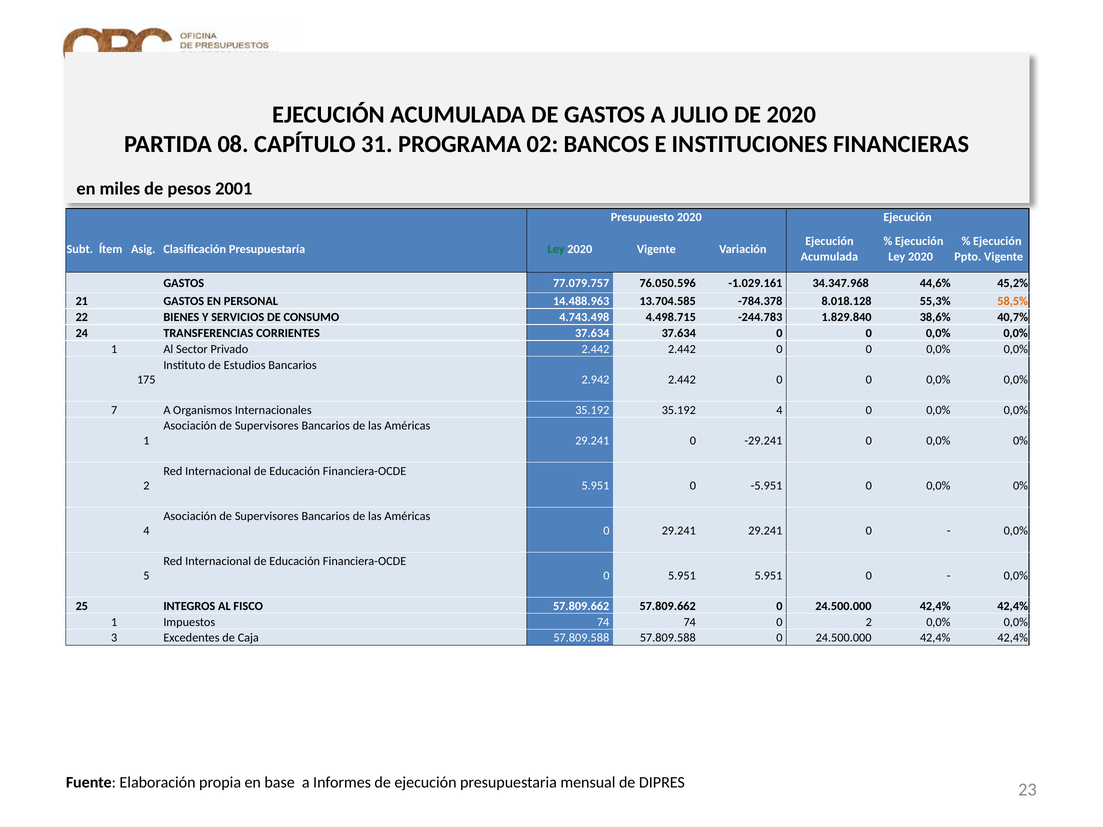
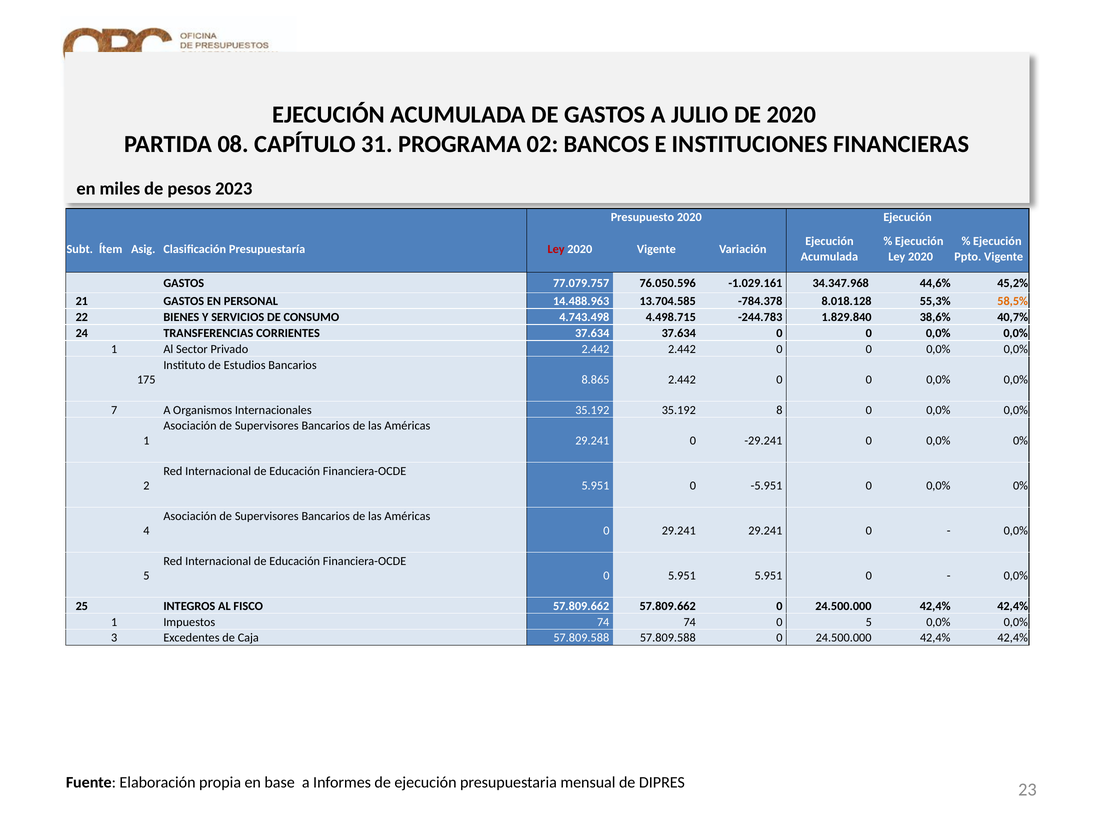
2001: 2001 -> 2023
Ley at (556, 249) colour: green -> red
2.942: 2.942 -> 8.865
35.192 4: 4 -> 8
0 2: 2 -> 5
